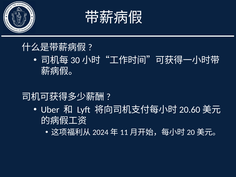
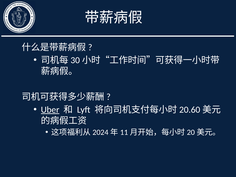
Uber underline: none -> present
